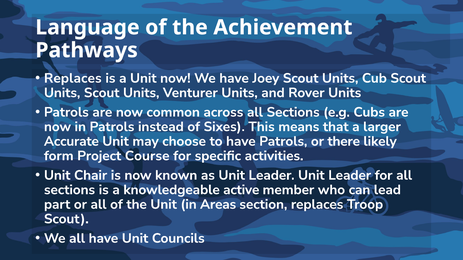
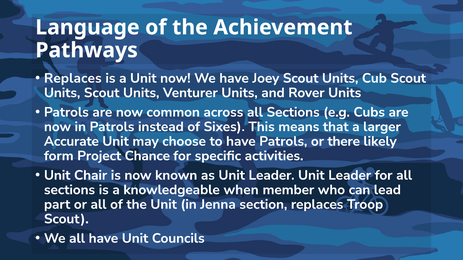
Course: Course -> Chance
active: active -> when
Areas: Areas -> Jenna
